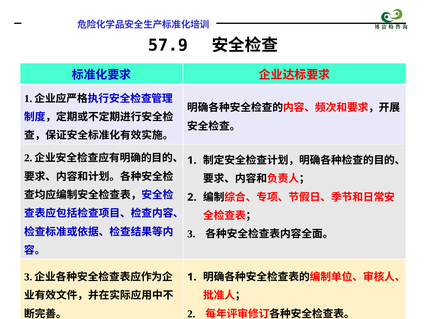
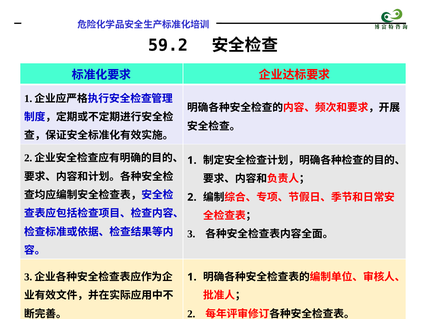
57.9: 57.9 -> 59.2
